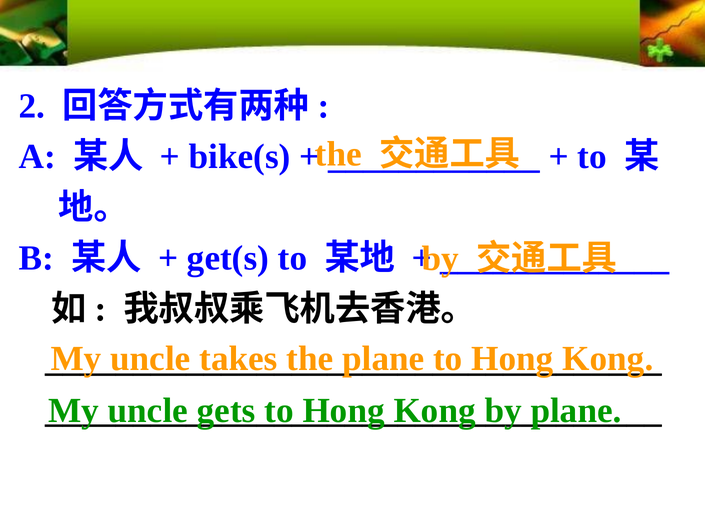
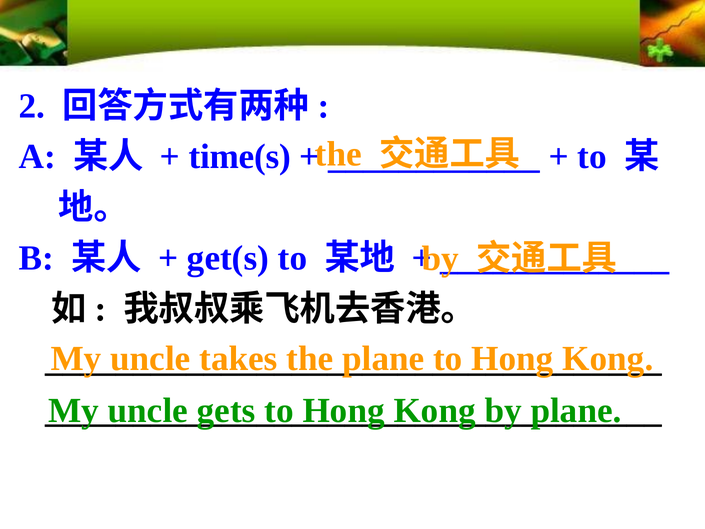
bike(s: bike(s -> time(s
